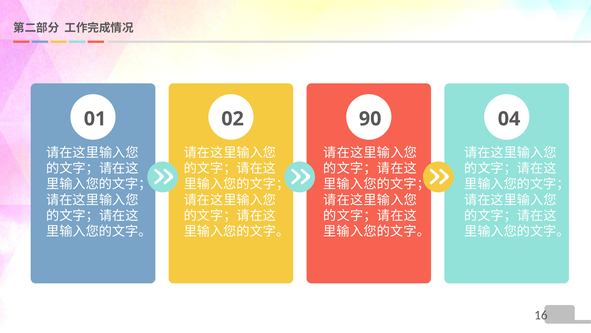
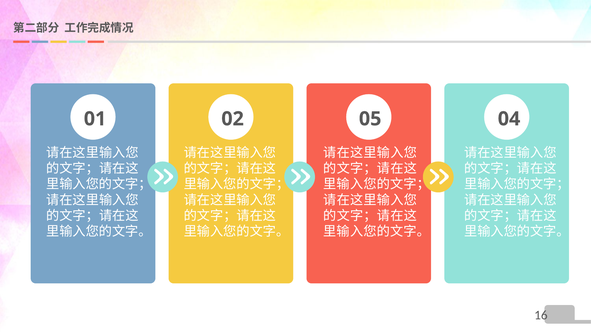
90: 90 -> 05
